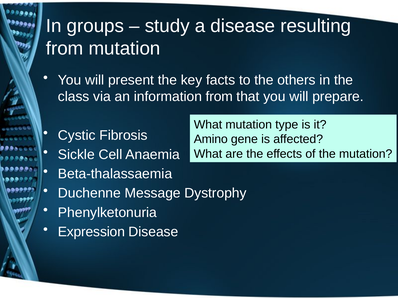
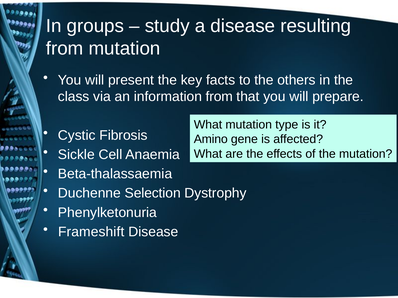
Message: Message -> Selection
Expression: Expression -> Frameshift
